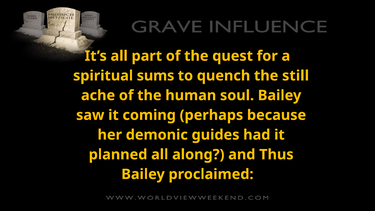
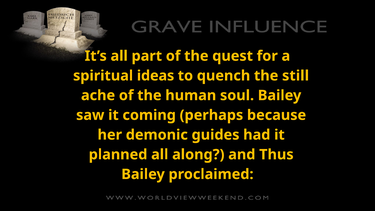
sums: sums -> ideas
